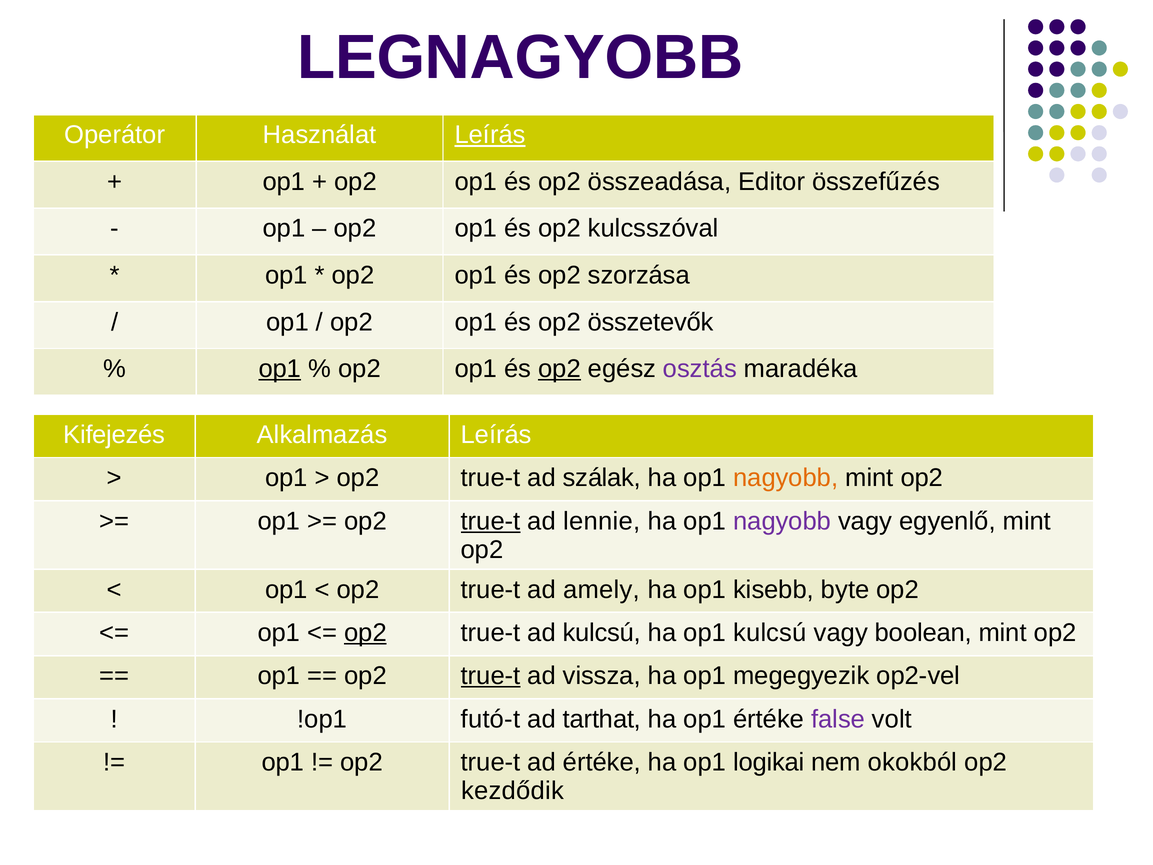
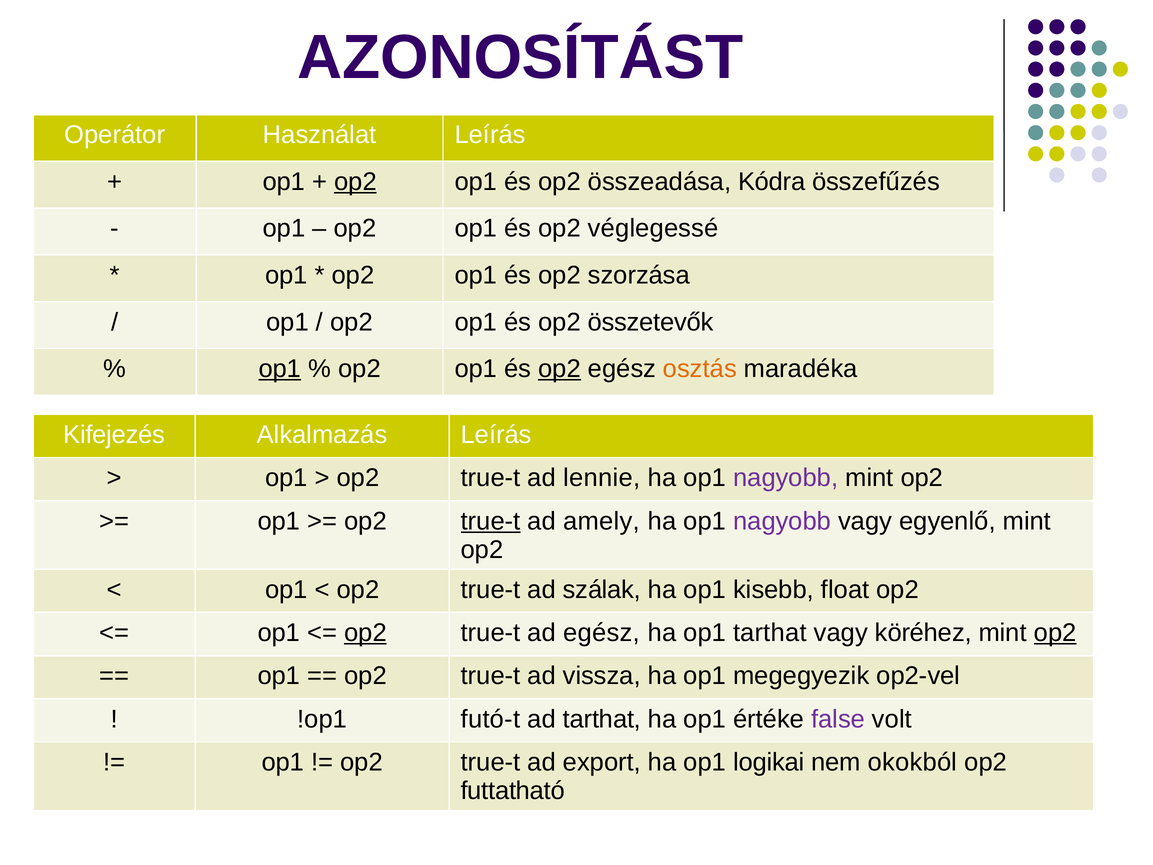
LEGNAGYOBB: LEGNAGYOBB -> AZONOSÍTÁST
Leírás at (490, 135) underline: present -> none
op2 at (355, 182) underline: none -> present
Editor: Editor -> Kódra
kulcsszóval: kulcsszóval -> véglegessé
osztás colour: purple -> orange
szálak: szálak -> lennie
nagyobb at (786, 478) colour: orange -> purple
lennie: lennie -> amely
amely: amely -> szálak
byte: byte -> float
ad kulcsú: kulcsú -> egész
op1 kulcsú: kulcsú -> tarthat
boolean: boolean -> köréhez
op2 at (1055, 633) underline: none -> present
true-t at (491, 676) underline: present -> none
ad értéke: értéke -> export
kezdődik: kezdődik -> futtatható
